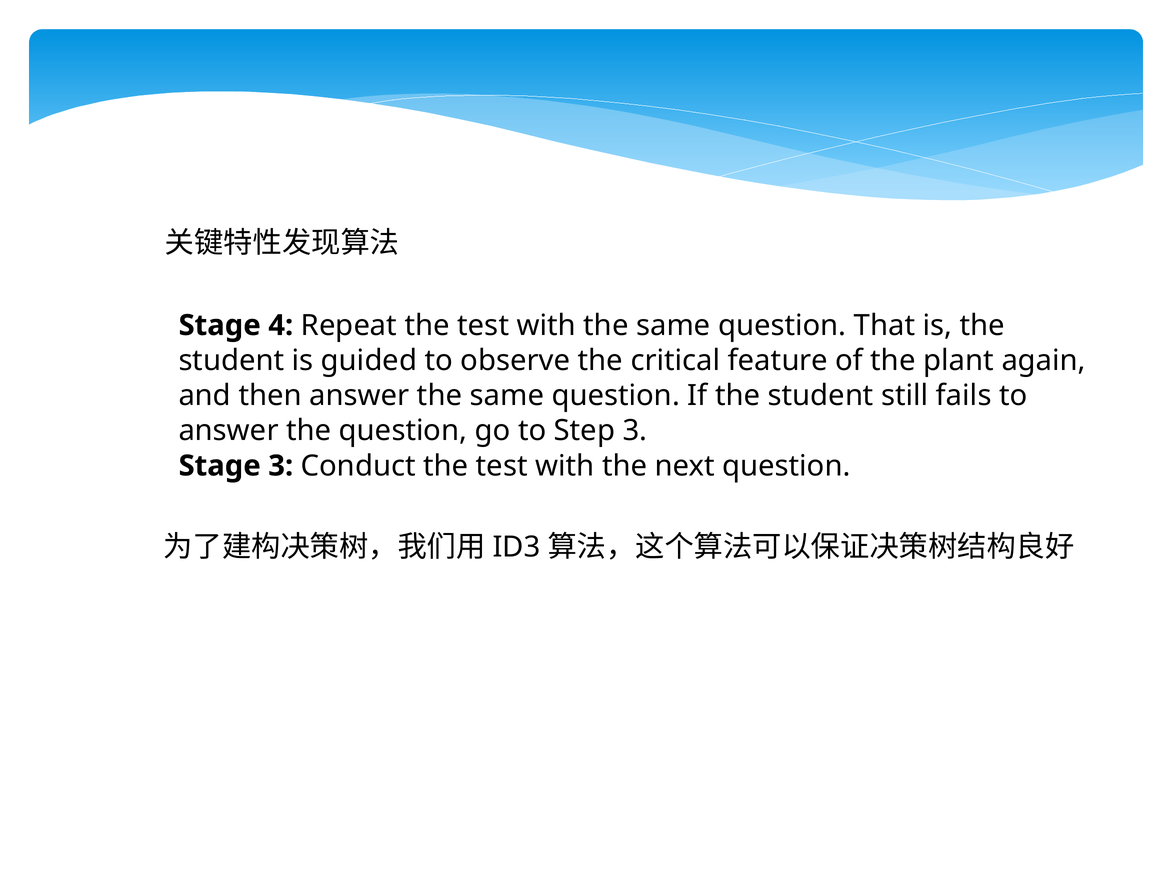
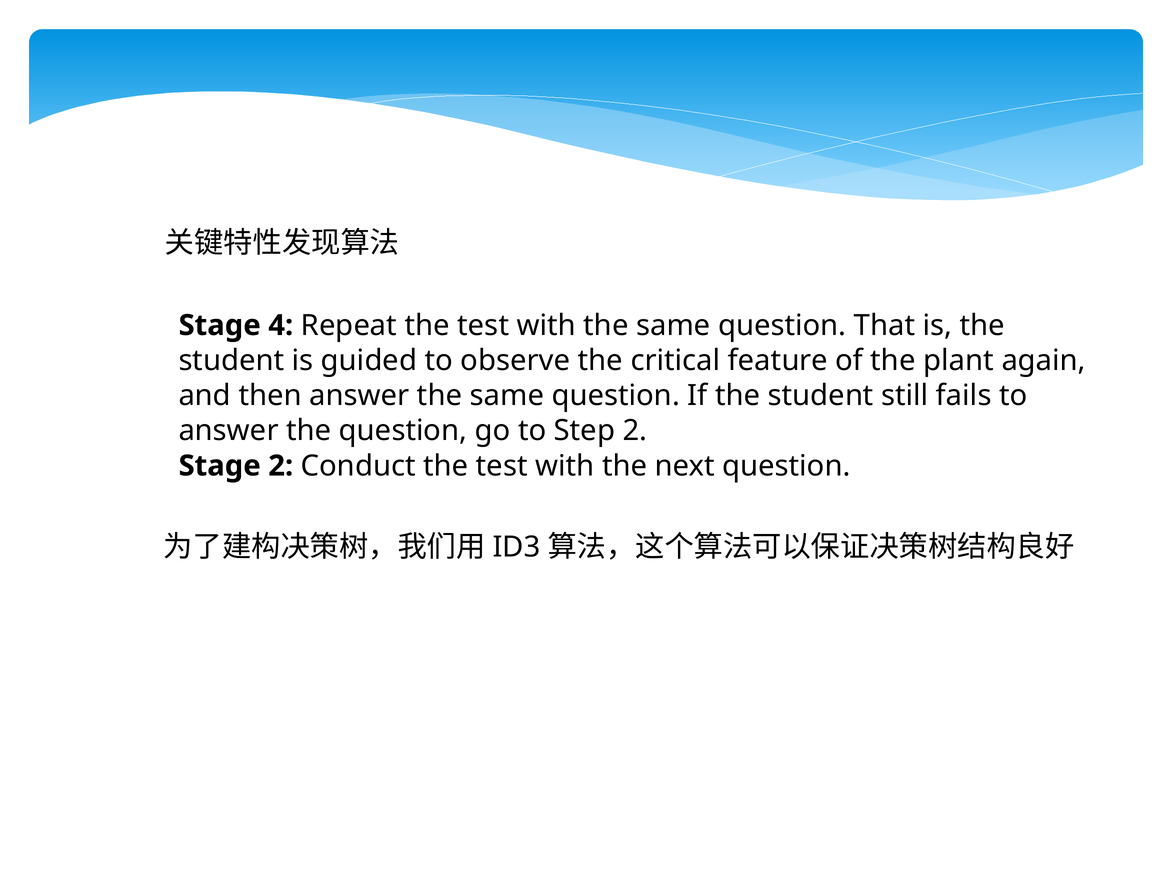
Step 3: 3 -> 2
Stage 3: 3 -> 2
